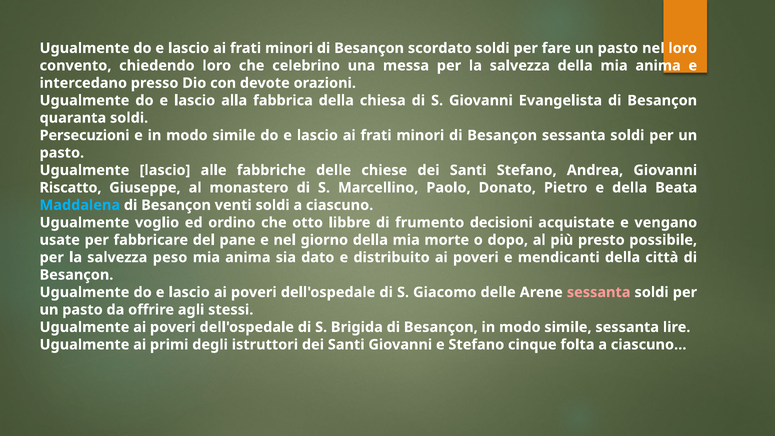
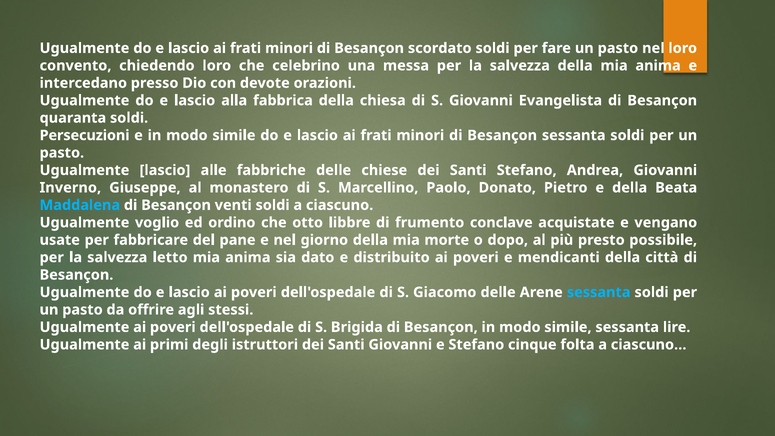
Riscatto: Riscatto -> Inverno
decisioni: decisioni -> conclave
peso: peso -> letto
sessanta at (599, 292) colour: pink -> light blue
